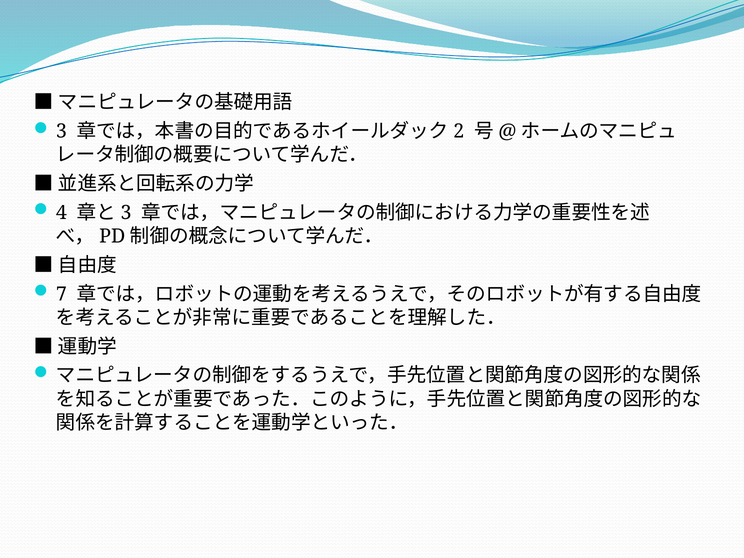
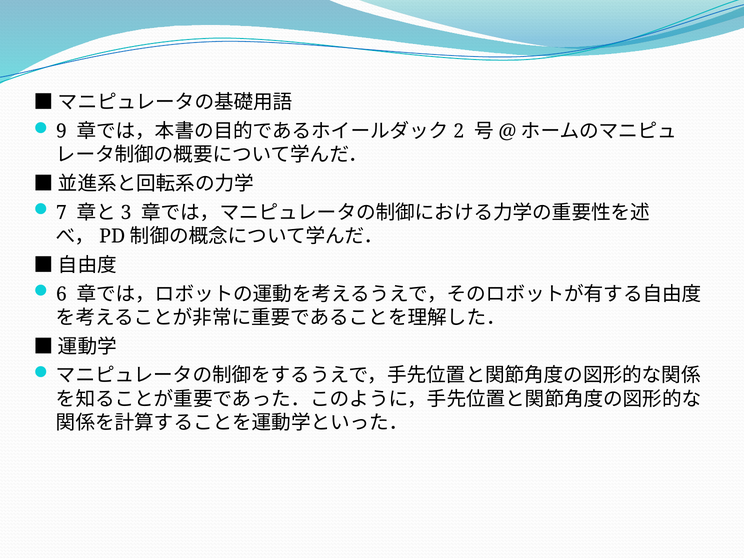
3: 3 -> 9
4: 4 -> 7
7: 7 -> 6
